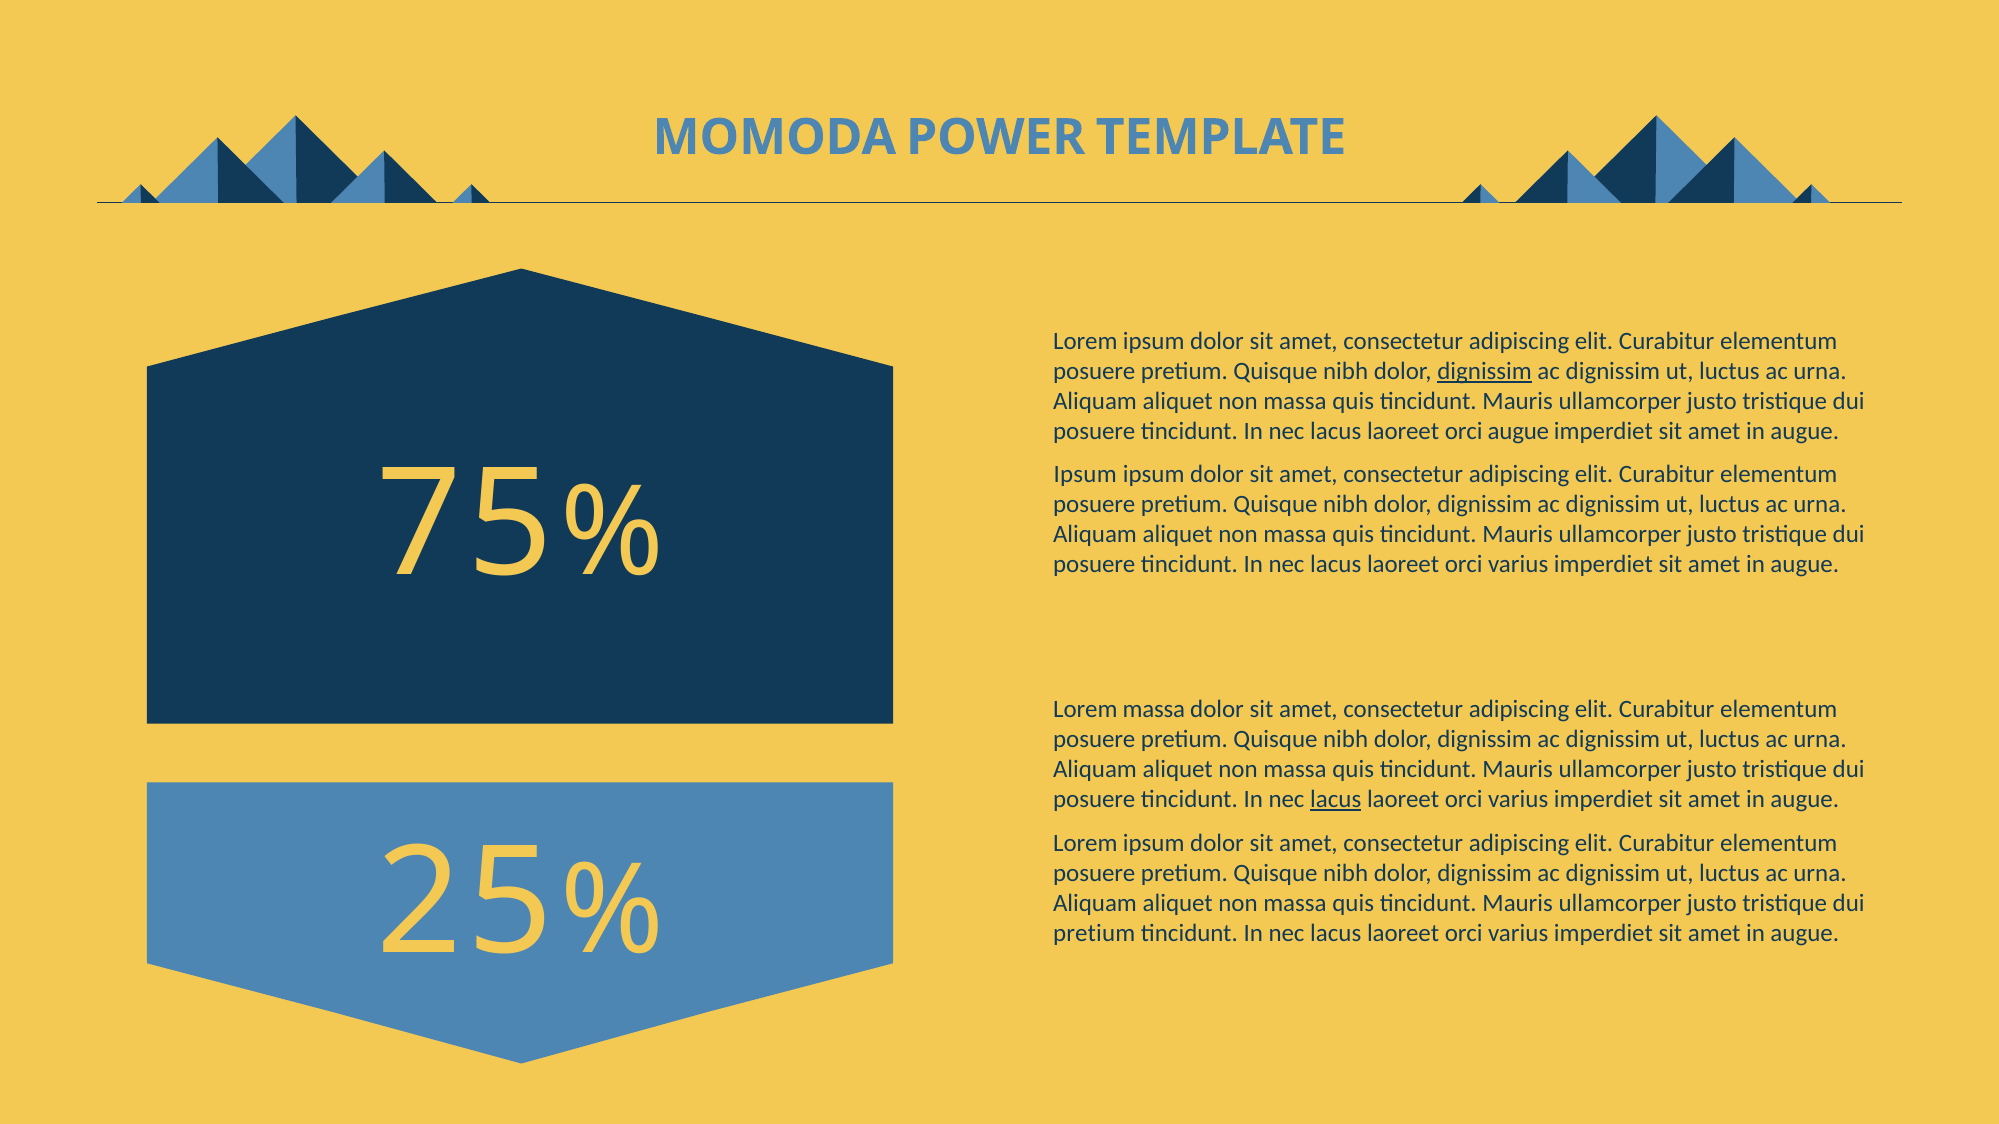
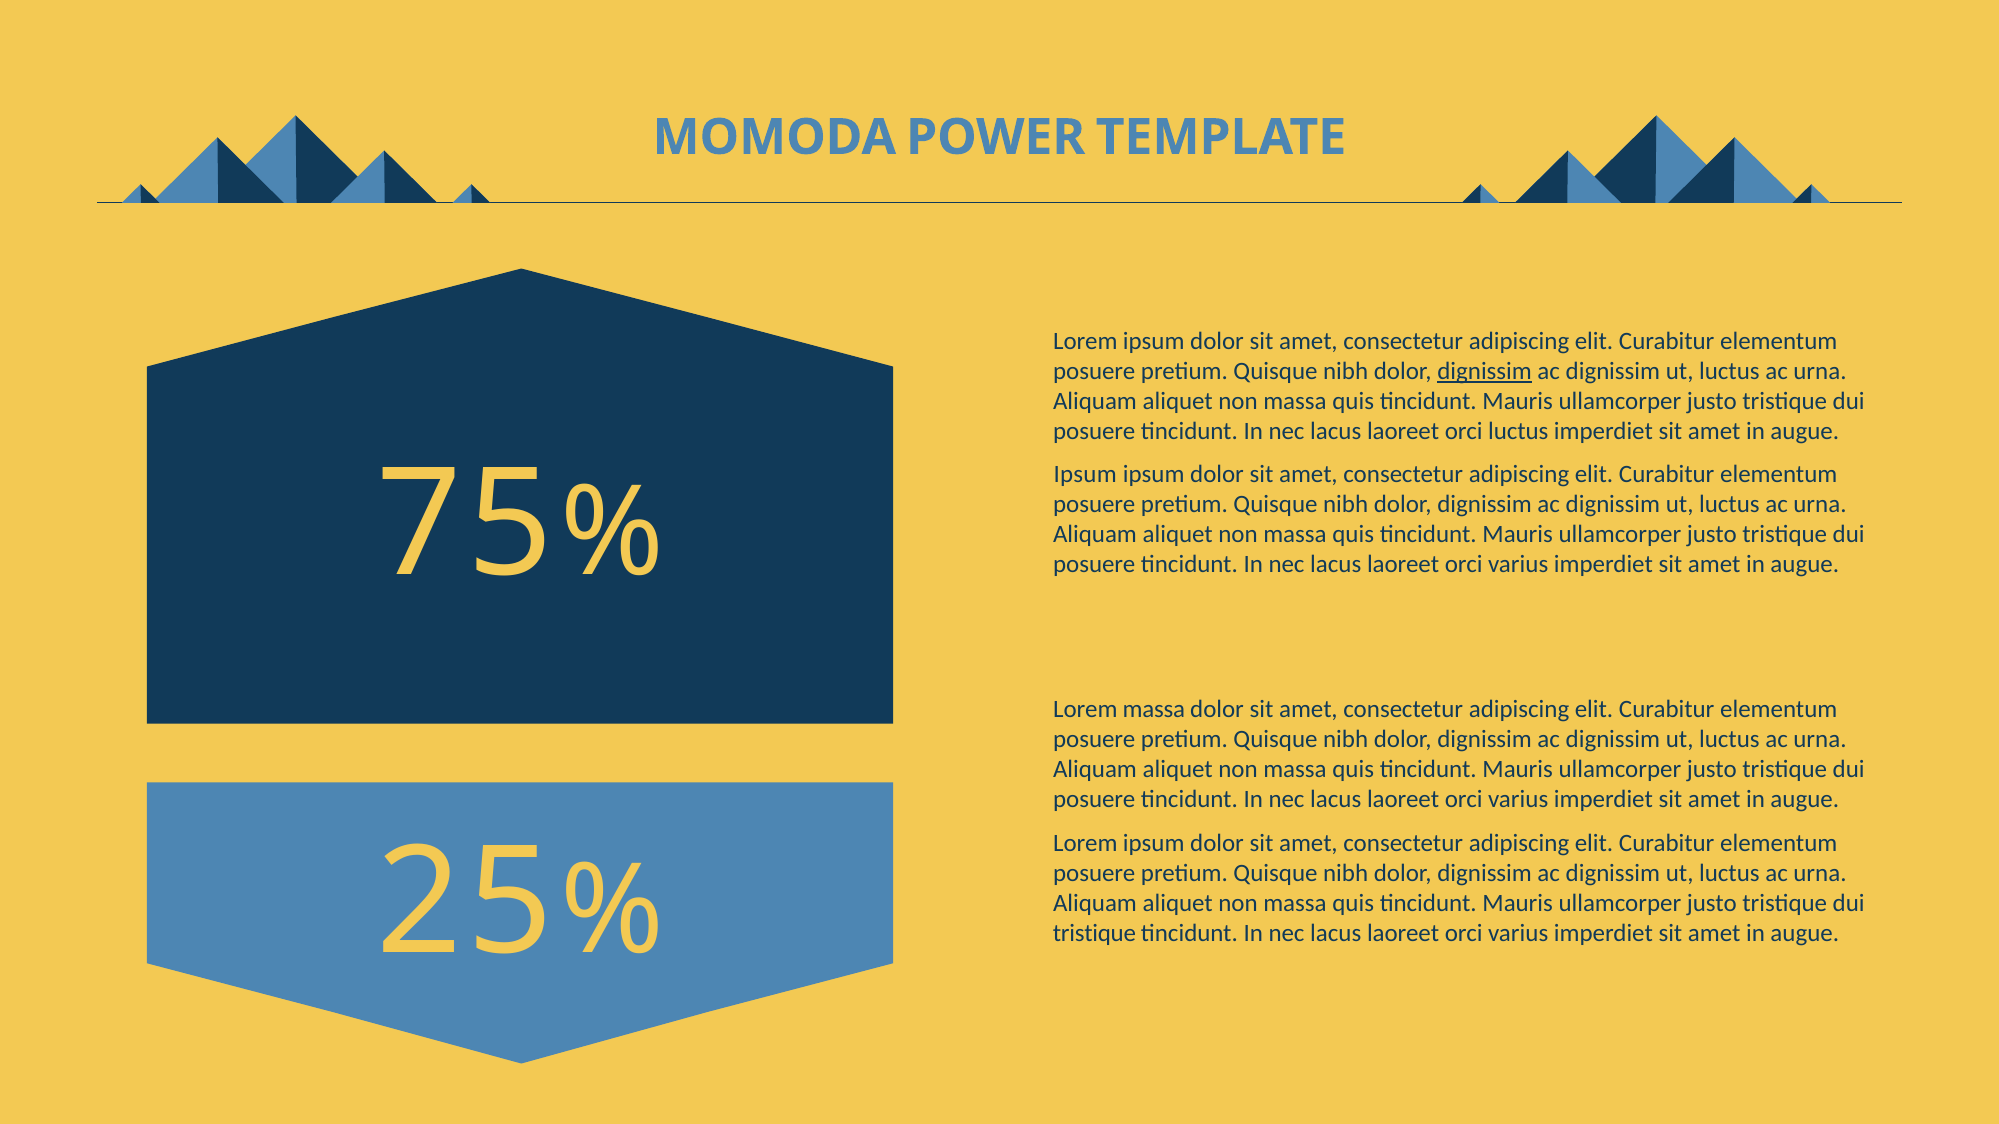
orci augue: augue -> luctus
lacus at (1336, 800) underline: present -> none
pretium at (1094, 933): pretium -> tristique
